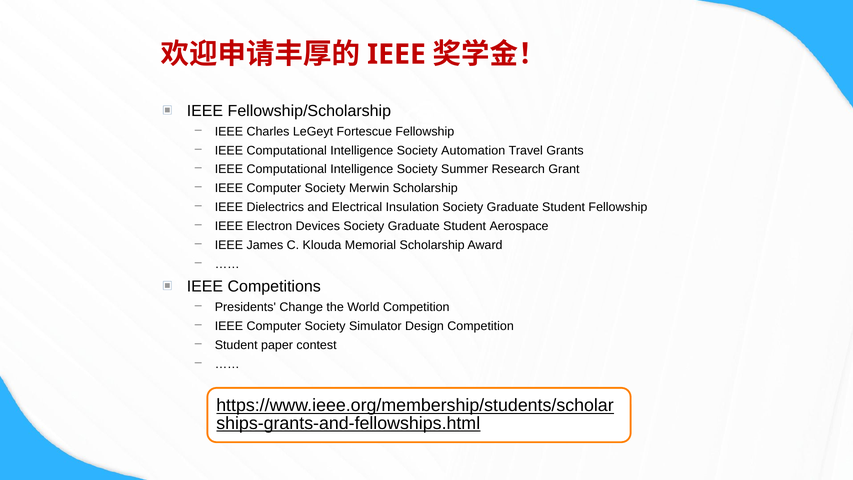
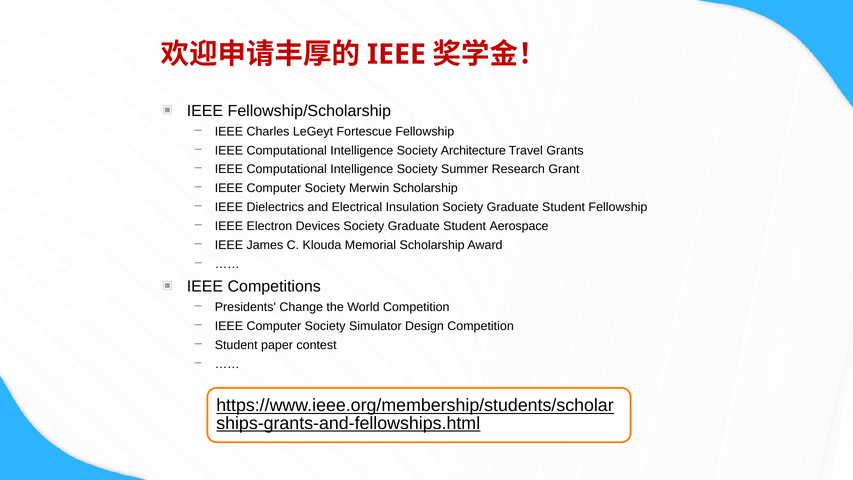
Automation: Automation -> Architecture
